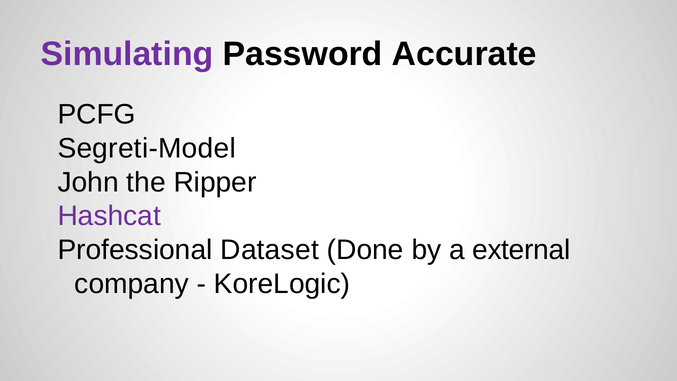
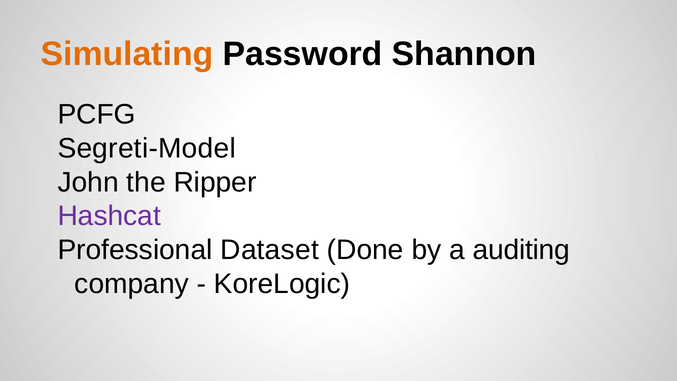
Simulating colour: purple -> orange
Accurate: Accurate -> Shannon
external: external -> auditing
